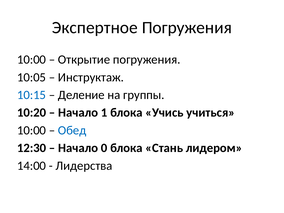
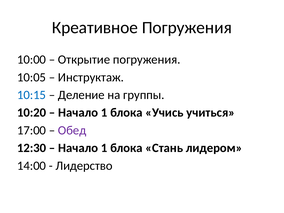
Экспертное: Экспертное -> Креативное
10:00 at (32, 130): 10:00 -> 17:00
Обед colour: blue -> purple
0 at (104, 148): 0 -> 1
Лидерства: Лидерства -> Лидерство
